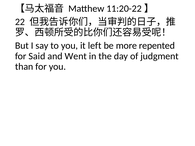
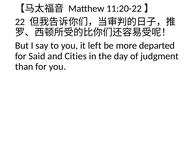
repented: repented -> departed
Went: Went -> Cities
